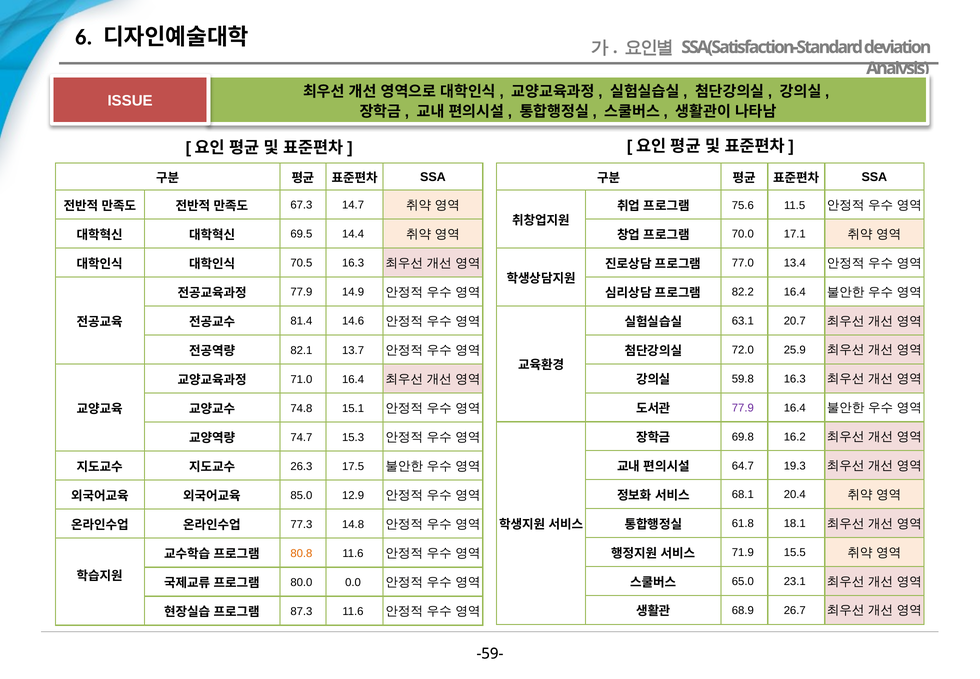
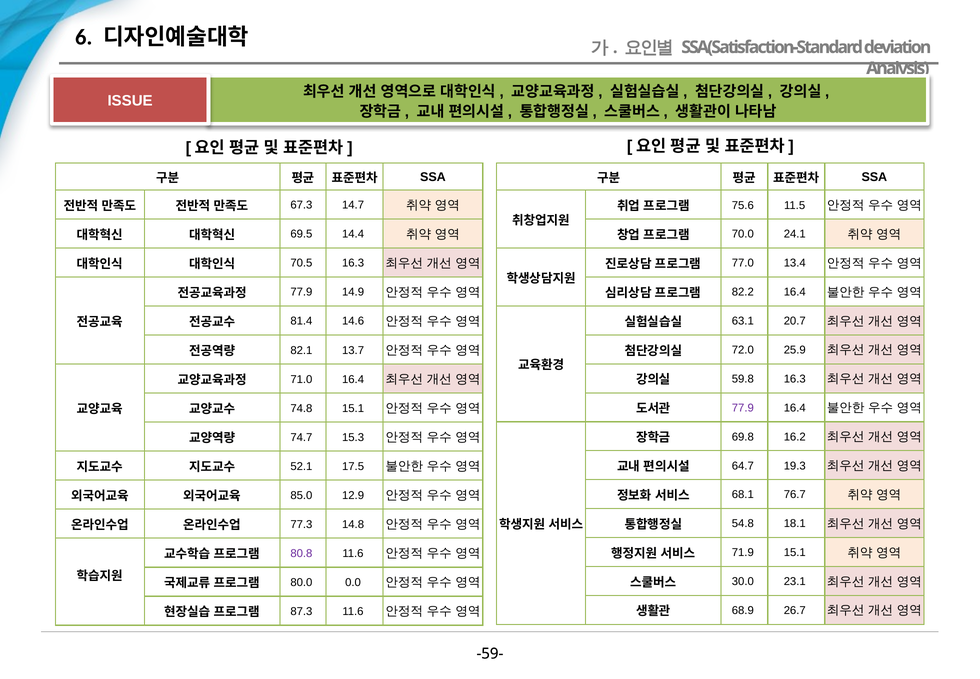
17.1: 17.1 -> 24.1
26.3: 26.3 -> 52.1
20.4: 20.4 -> 76.7
61.8: 61.8 -> 54.8
71.9 15.5: 15.5 -> 15.1
80.8 colour: orange -> purple
65.0: 65.0 -> 30.0
